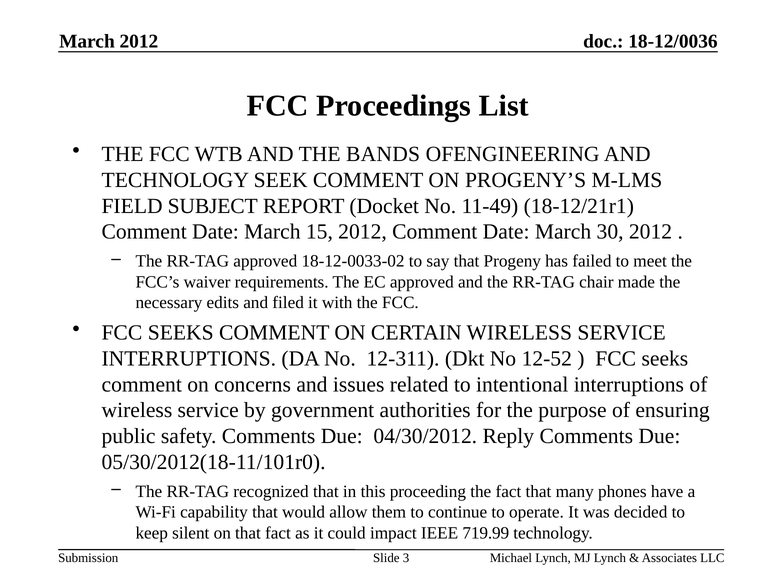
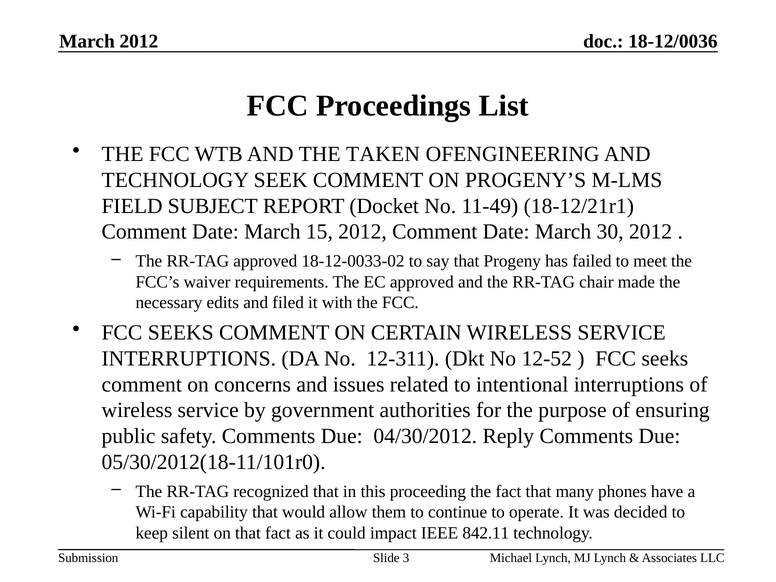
BANDS: BANDS -> TAKEN
719.99: 719.99 -> 842.11
